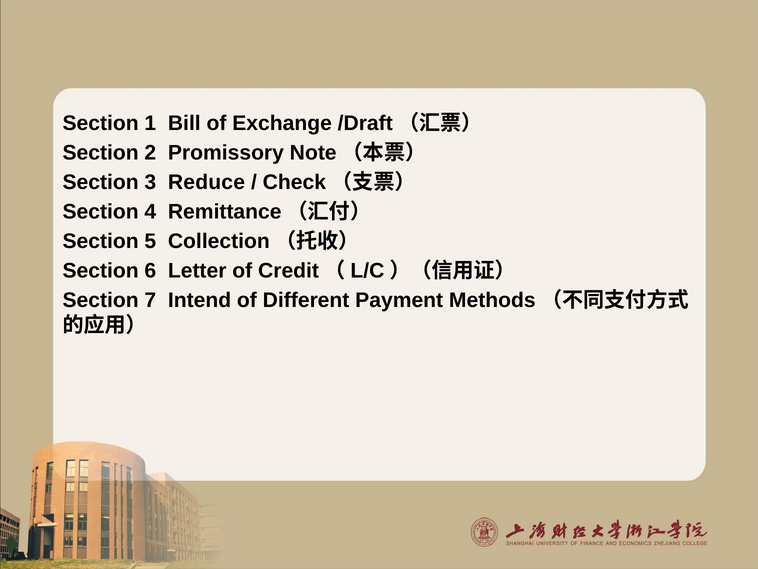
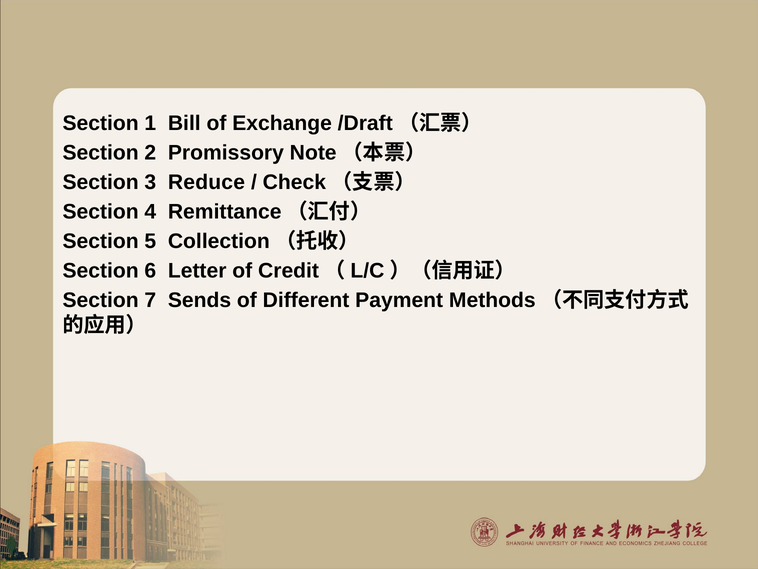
Intend: Intend -> Sends
